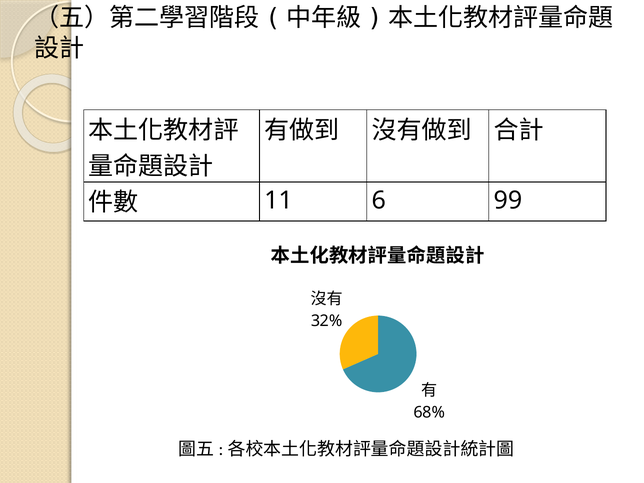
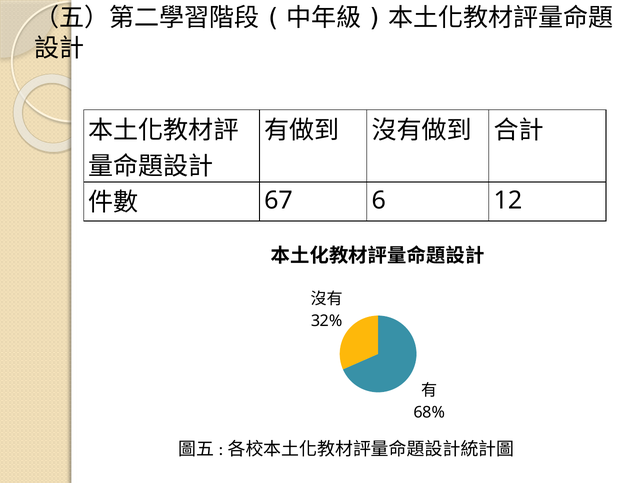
11: 11 -> 67
99: 99 -> 12
